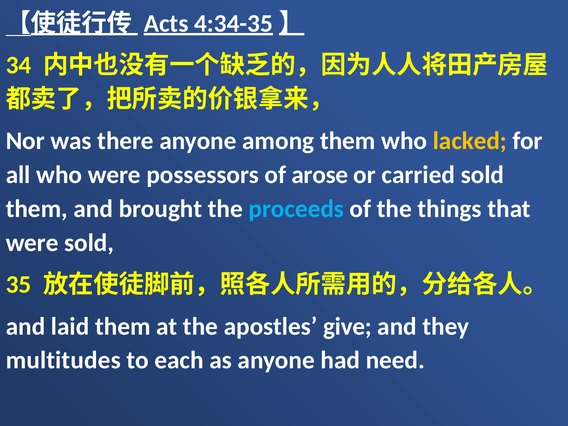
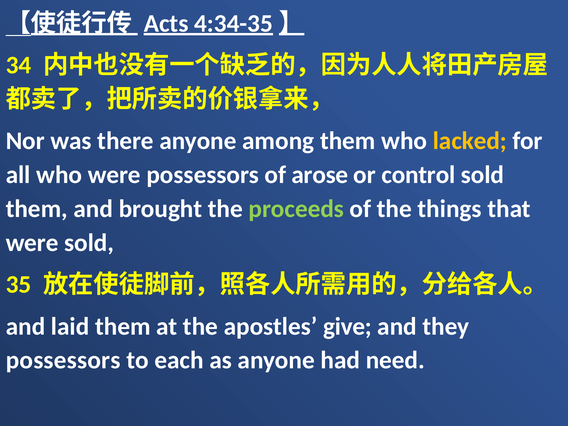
carried: carried -> control
proceeds colour: light blue -> light green
multitudes at (63, 360): multitudes -> possessors
